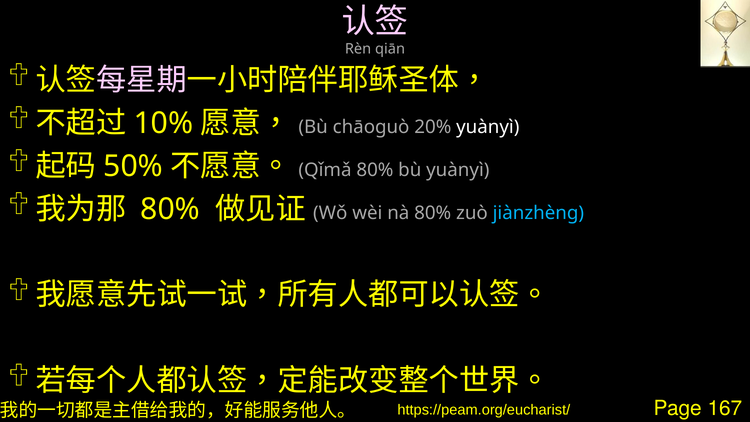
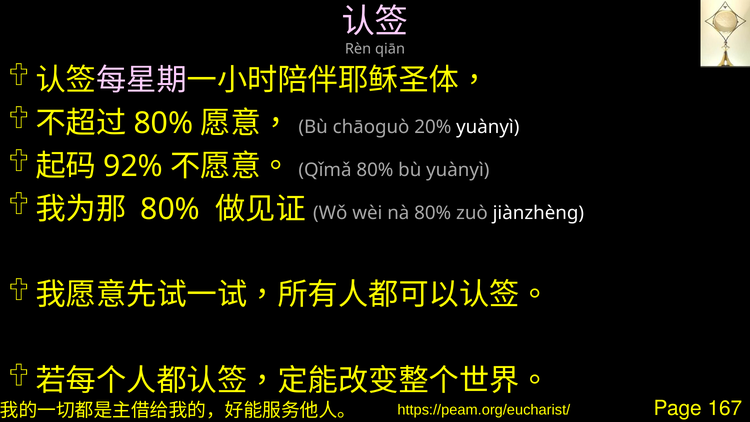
10% at (163, 123): 10% -> 80%
50%: 50% -> 92%
jiànzhèng colour: light blue -> white
